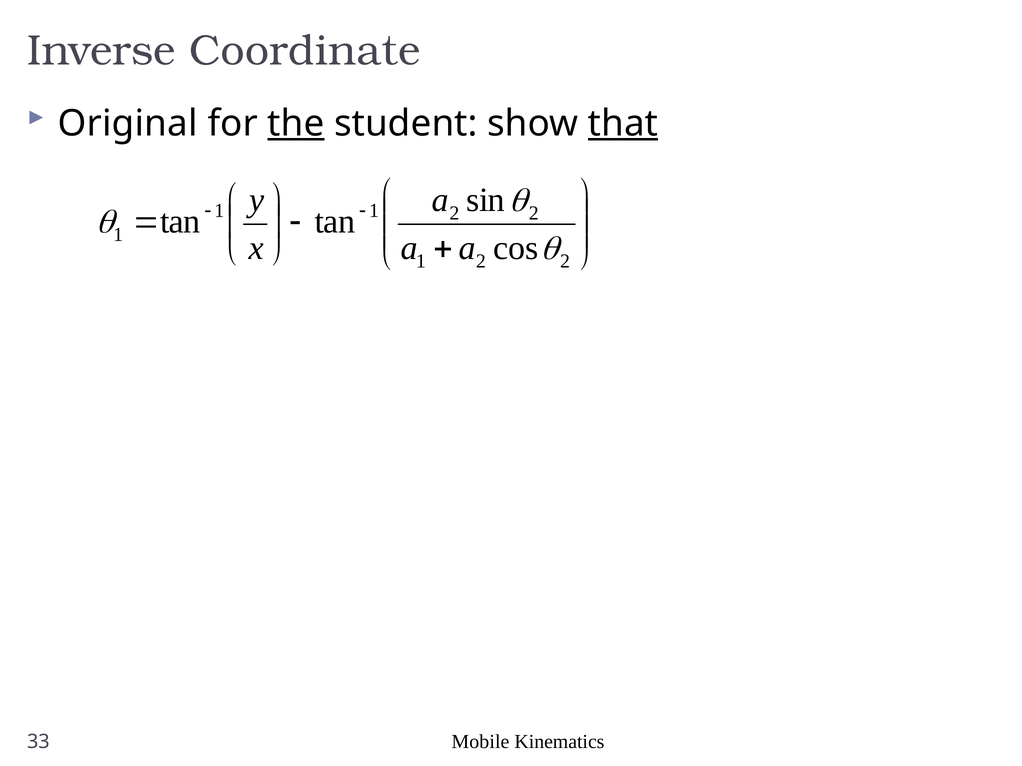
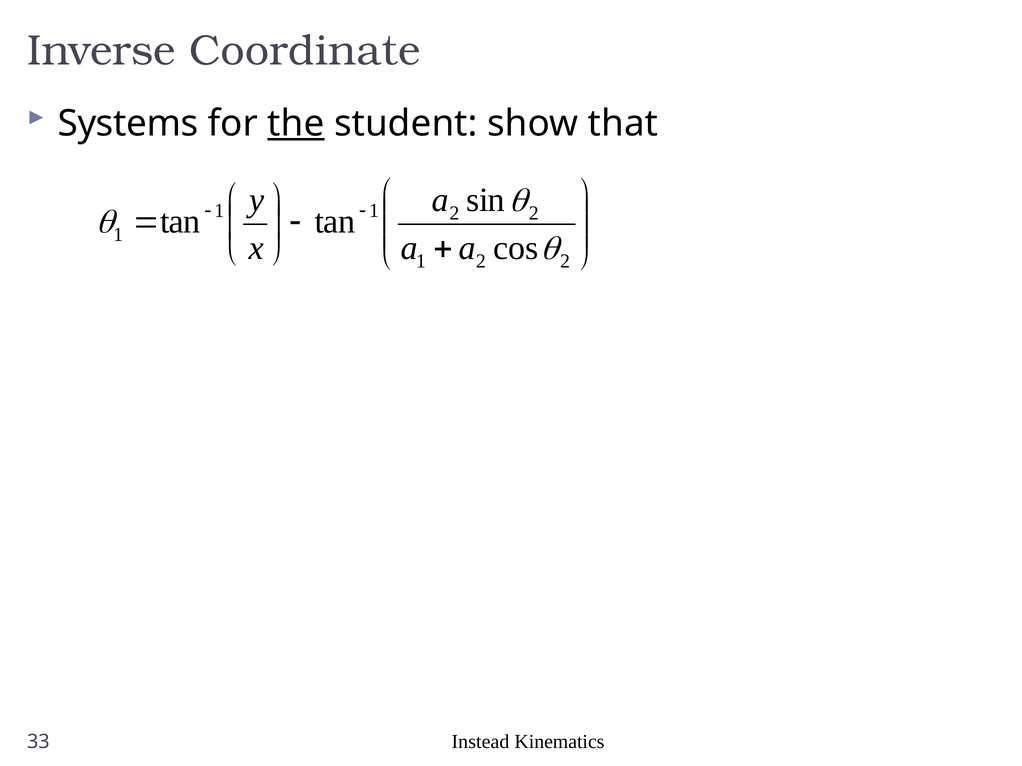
Original: Original -> Systems
that underline: present -> none
Mobile: Mobile -> Instead
